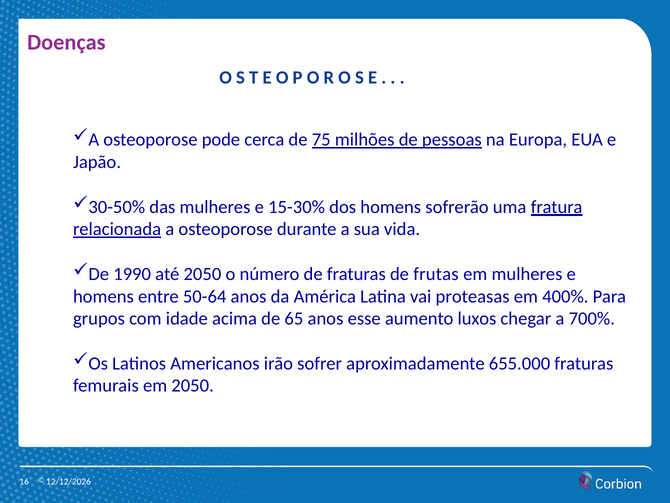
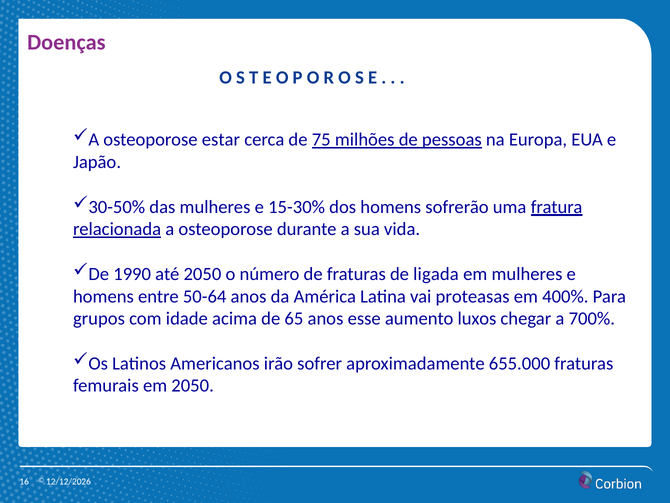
pode: pode -> estar
frutas: frutas -> ligada
